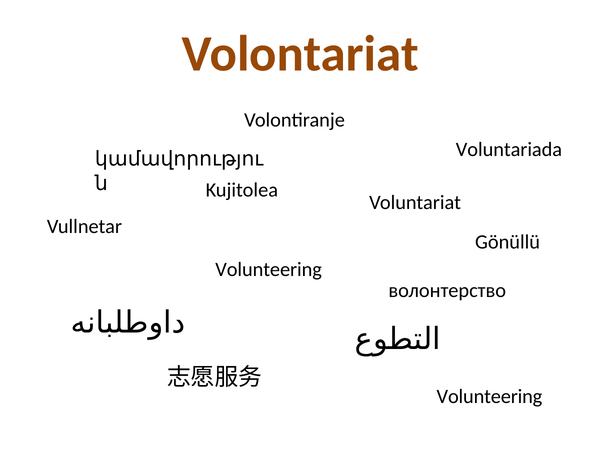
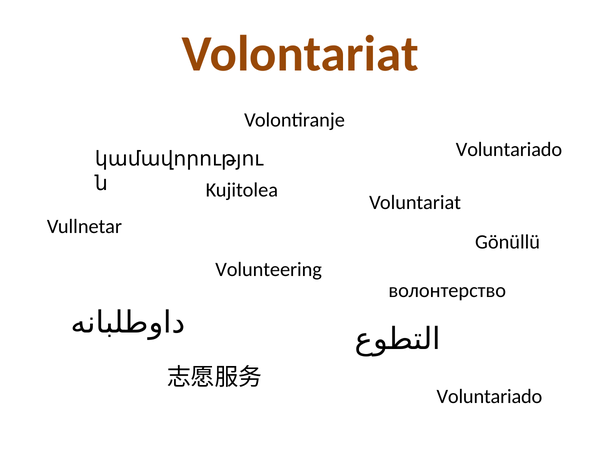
Voluntariada at (509, 150): Voluntariada -> Voluntariado
Volunteering at (489, 397): Volunteering -> Voluntariado
